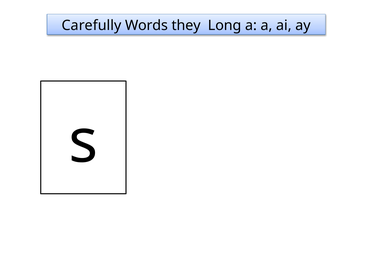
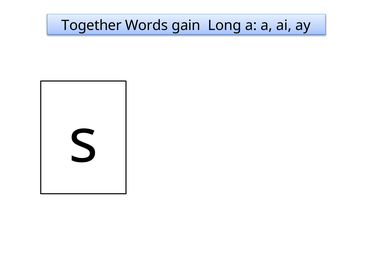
Carefully: Carefully -> Together
they: they -> gain
